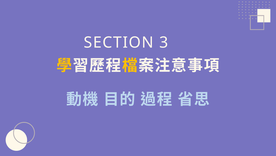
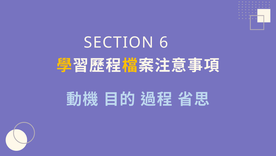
3: 3 -> 6
